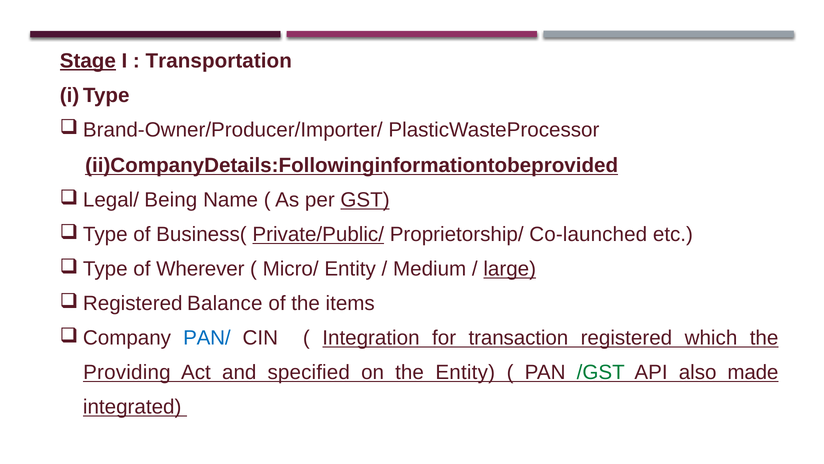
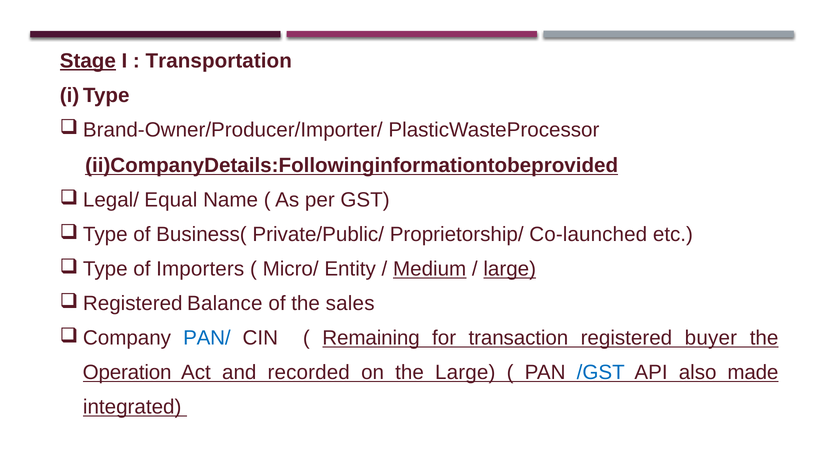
Being: Being -> Equal
GST underline: present -> none
Private/Public/ underline: present -> none
Wherever: Wherever -> Importers
Medium underline: none -> present
items: items -> sales
Integration: Integration -> Remaining
which: which -> buyer
Providing: Providing -> Operation
specified: specified -> recorded
the Entity: Entity -> Large
/GST colour: green -> blue
